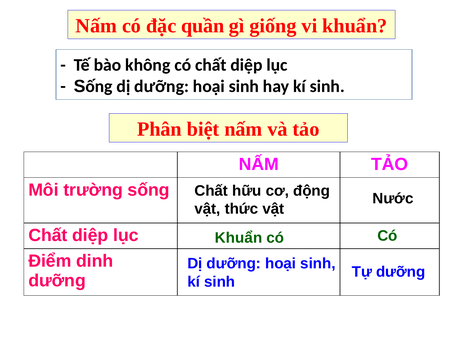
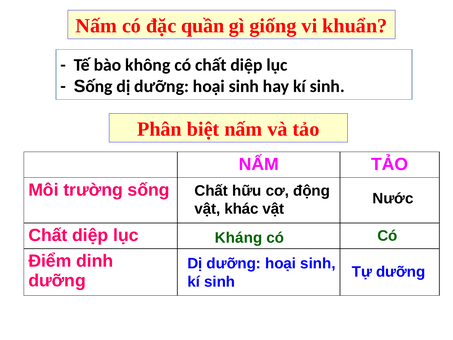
thức: thức -> khác
Khuẩn at (238, 238): Khuẩn -> Kháng
